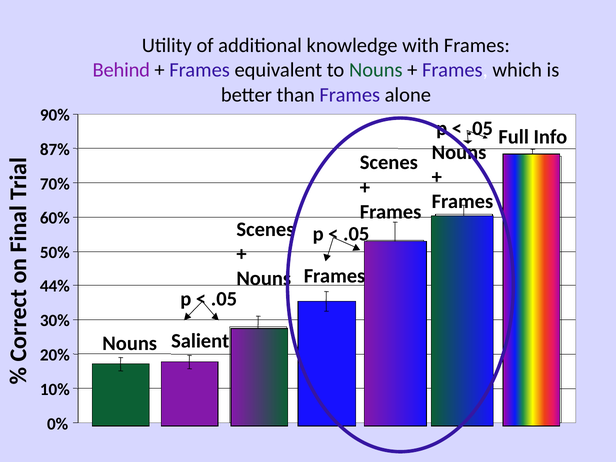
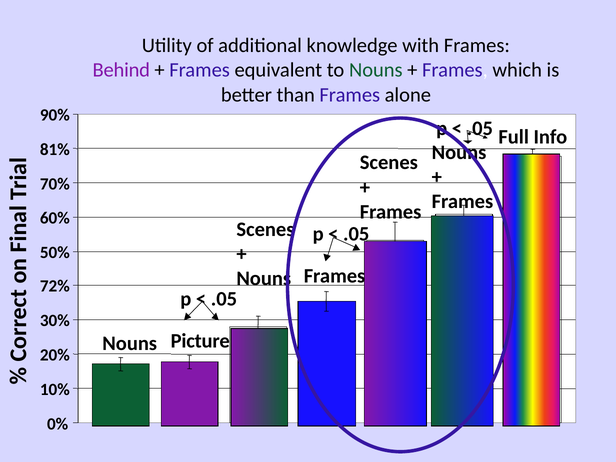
87%: 87% -> 81%
44%: 44% -> 72%
Salient: Salient -> Picture
